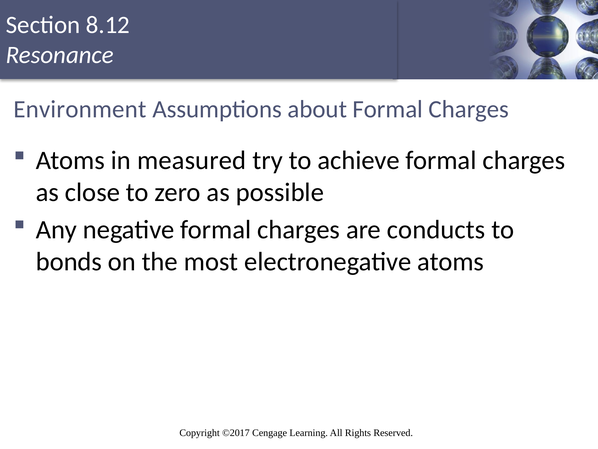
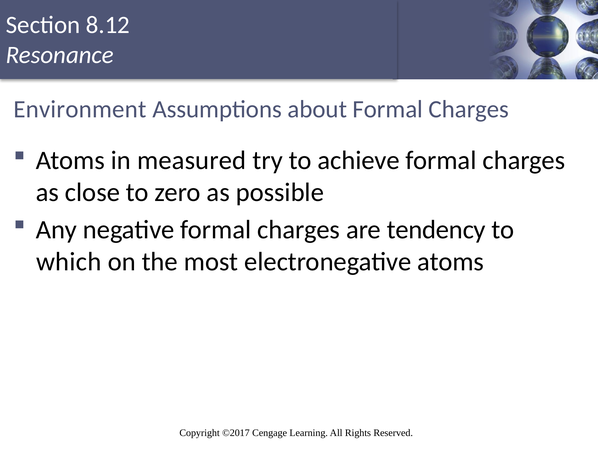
conducts: conducts -> tendency
bonds: bonds -> which
